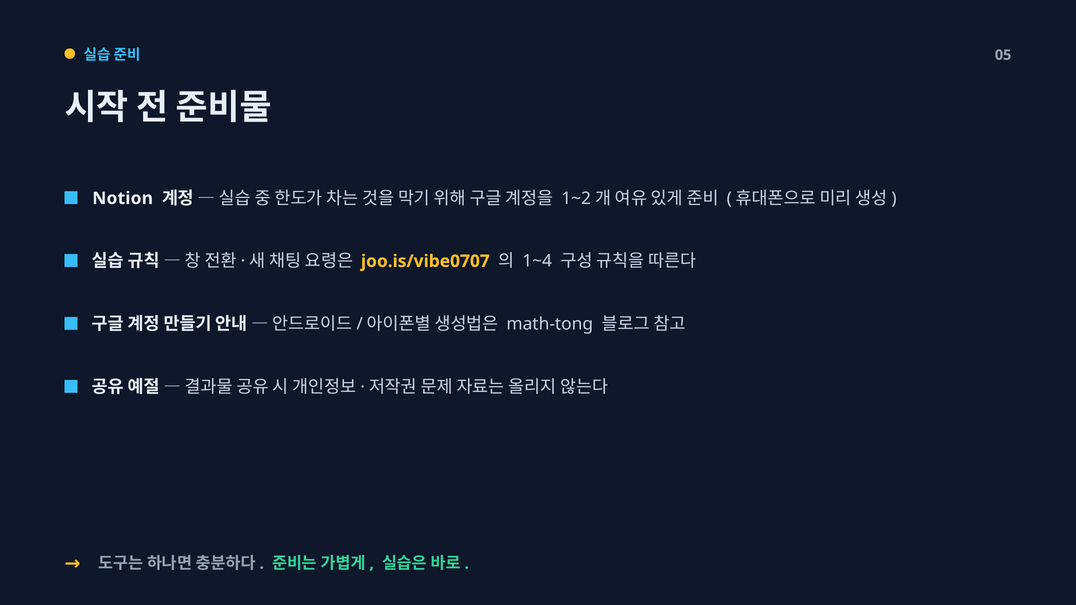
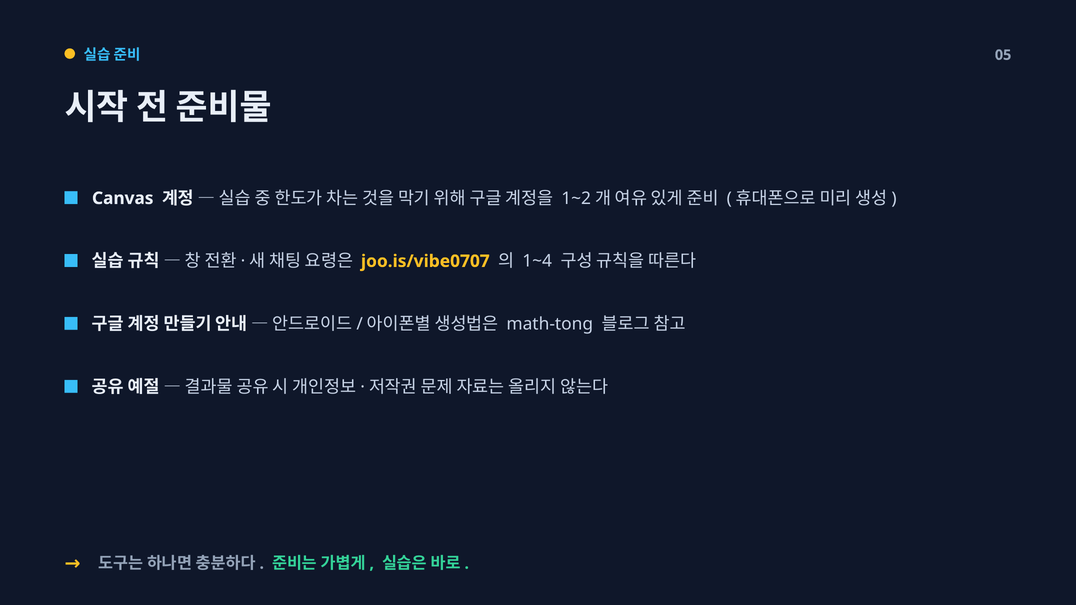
Notion: Notion -> Canvas
